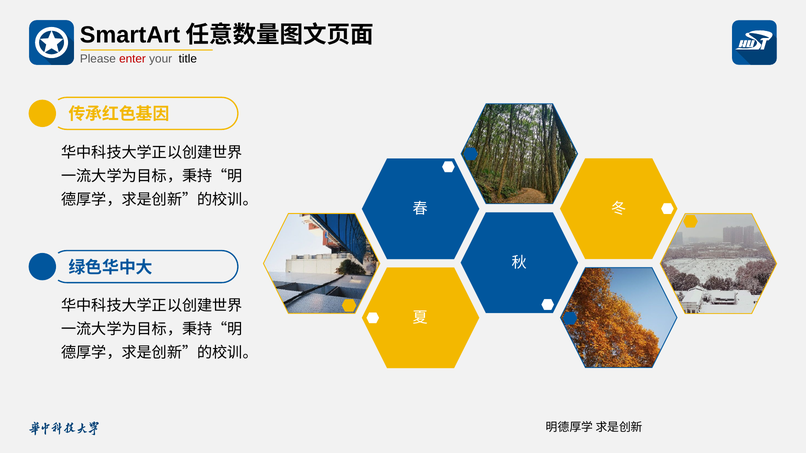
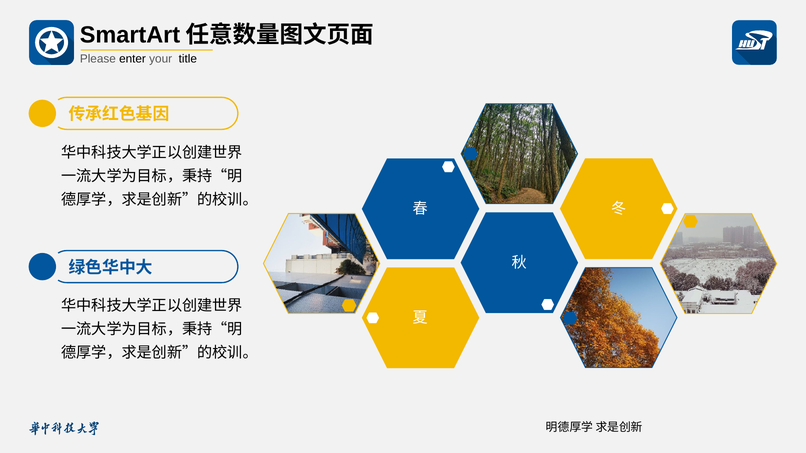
enter colour: red -> black
